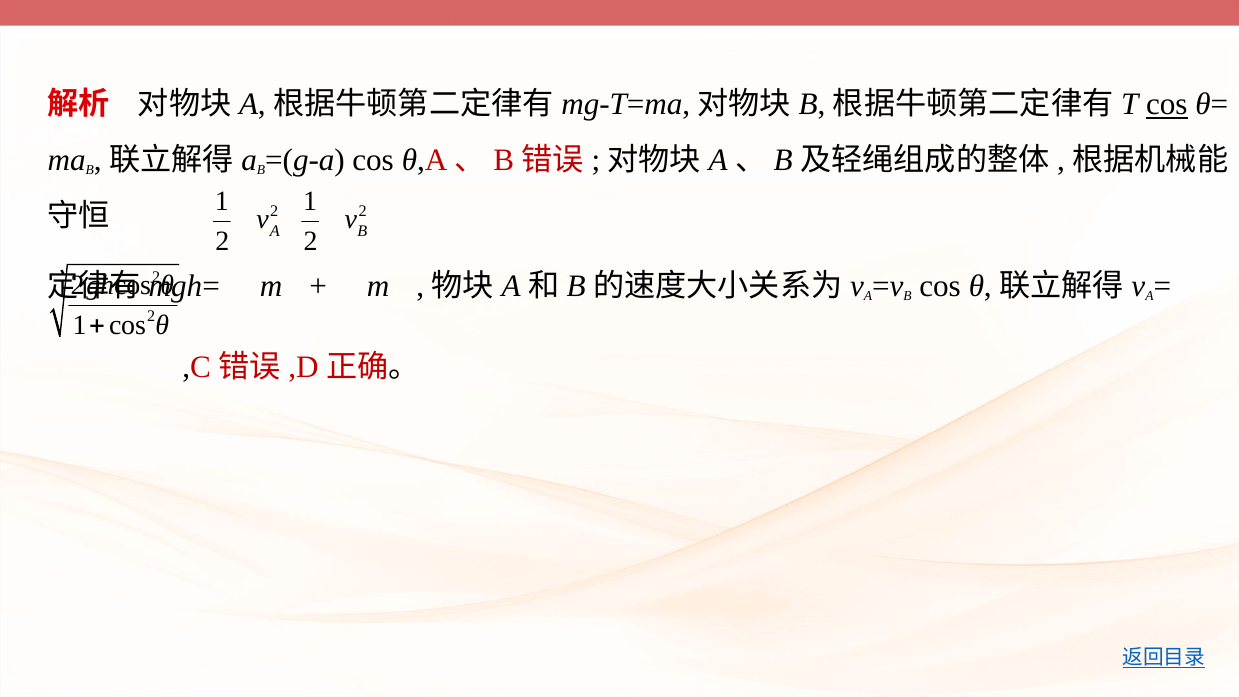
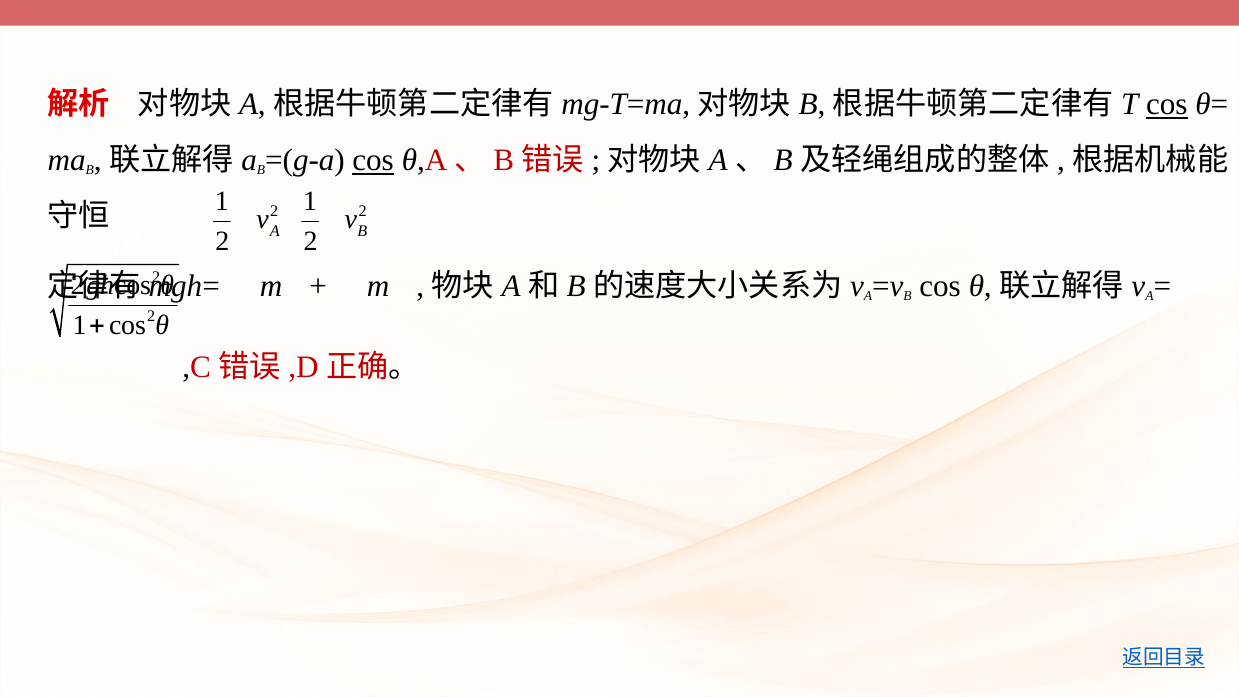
cos at (373, 160) underline: none -> present
